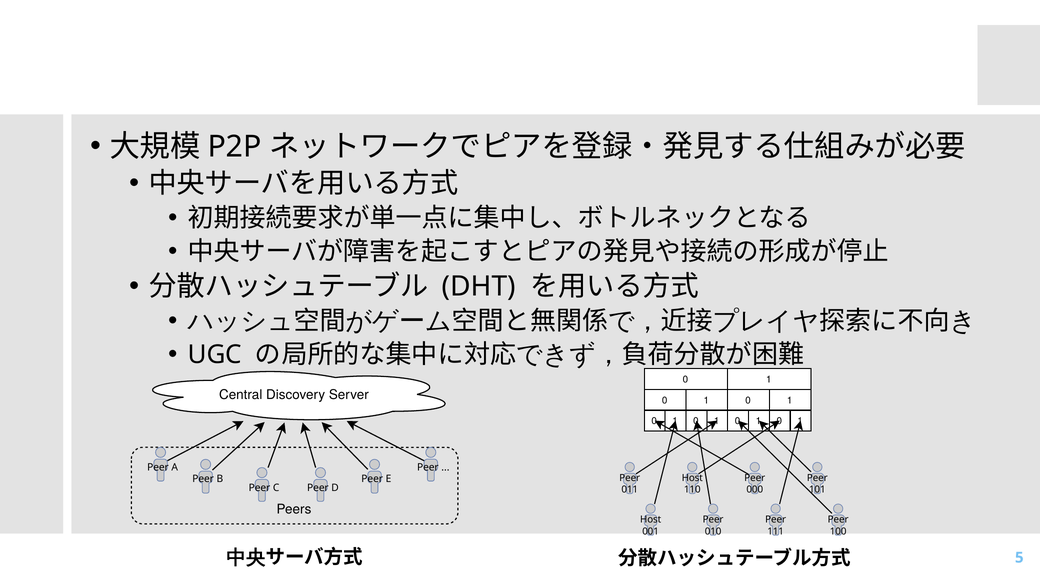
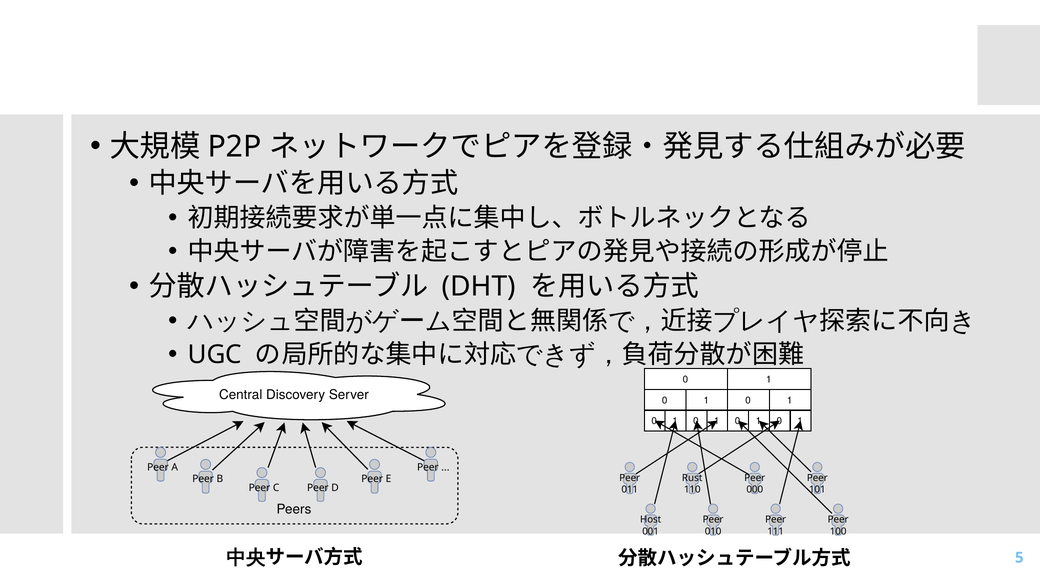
Host at (692, 478): Host -> Rust
